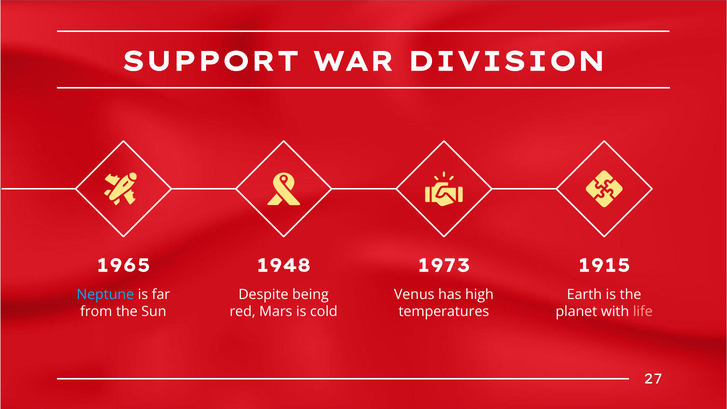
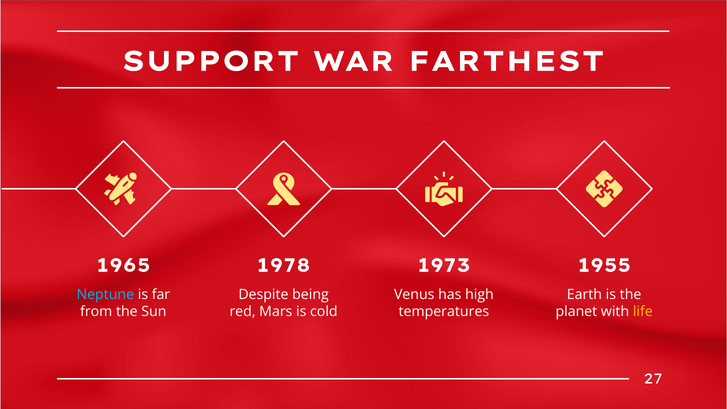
DIVISION: DIVISION -> FARTHEST
1948: 1948 -> 1978
1915: 1915 -> 1955
life colour: pink -> yellow
